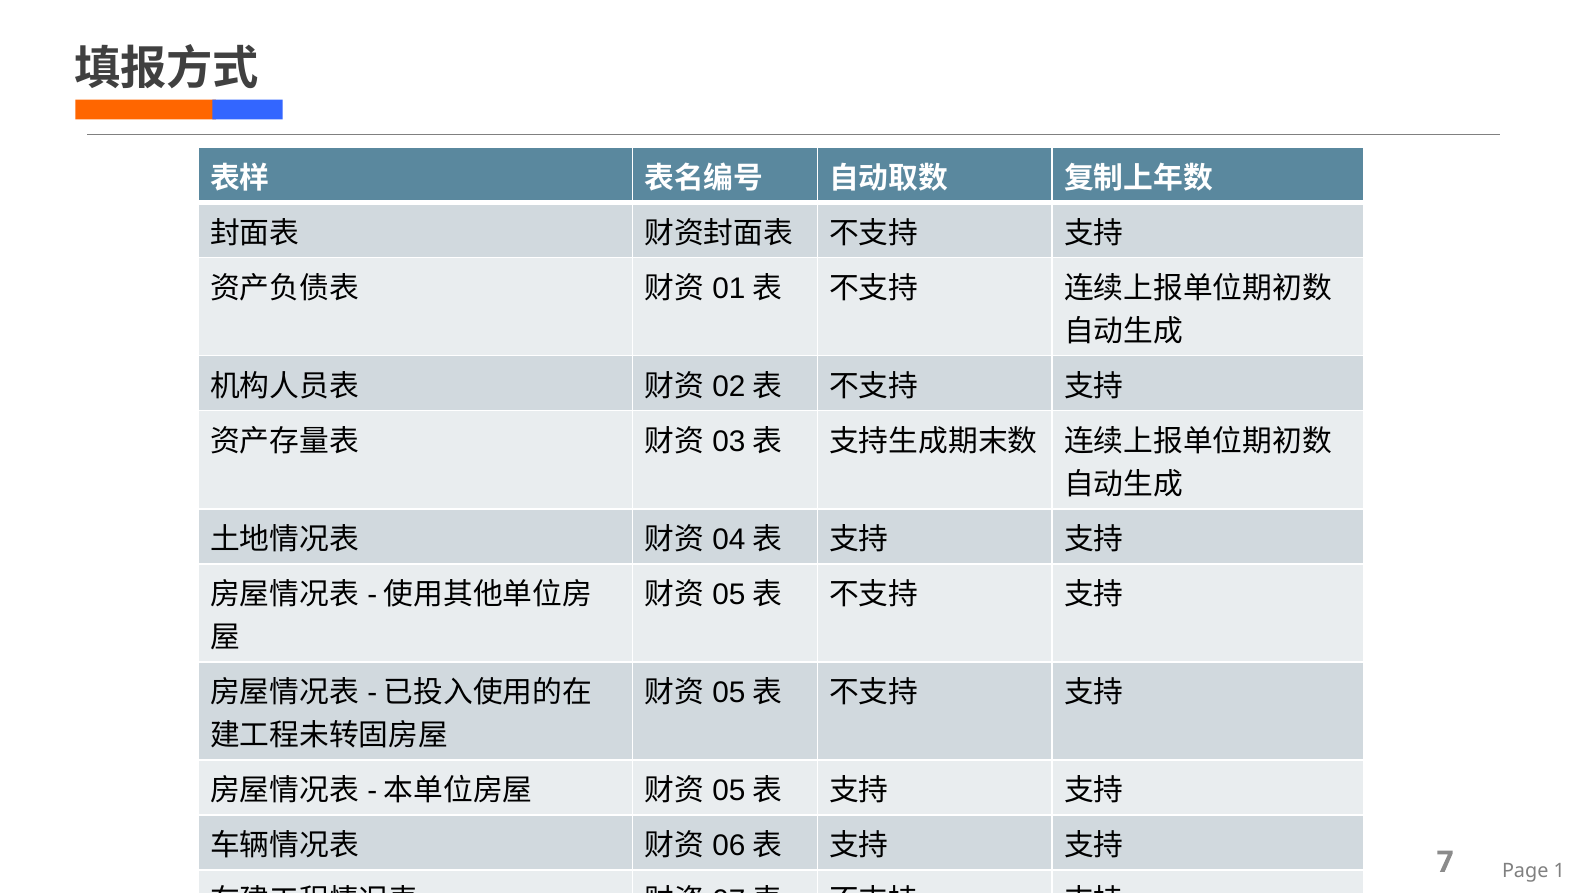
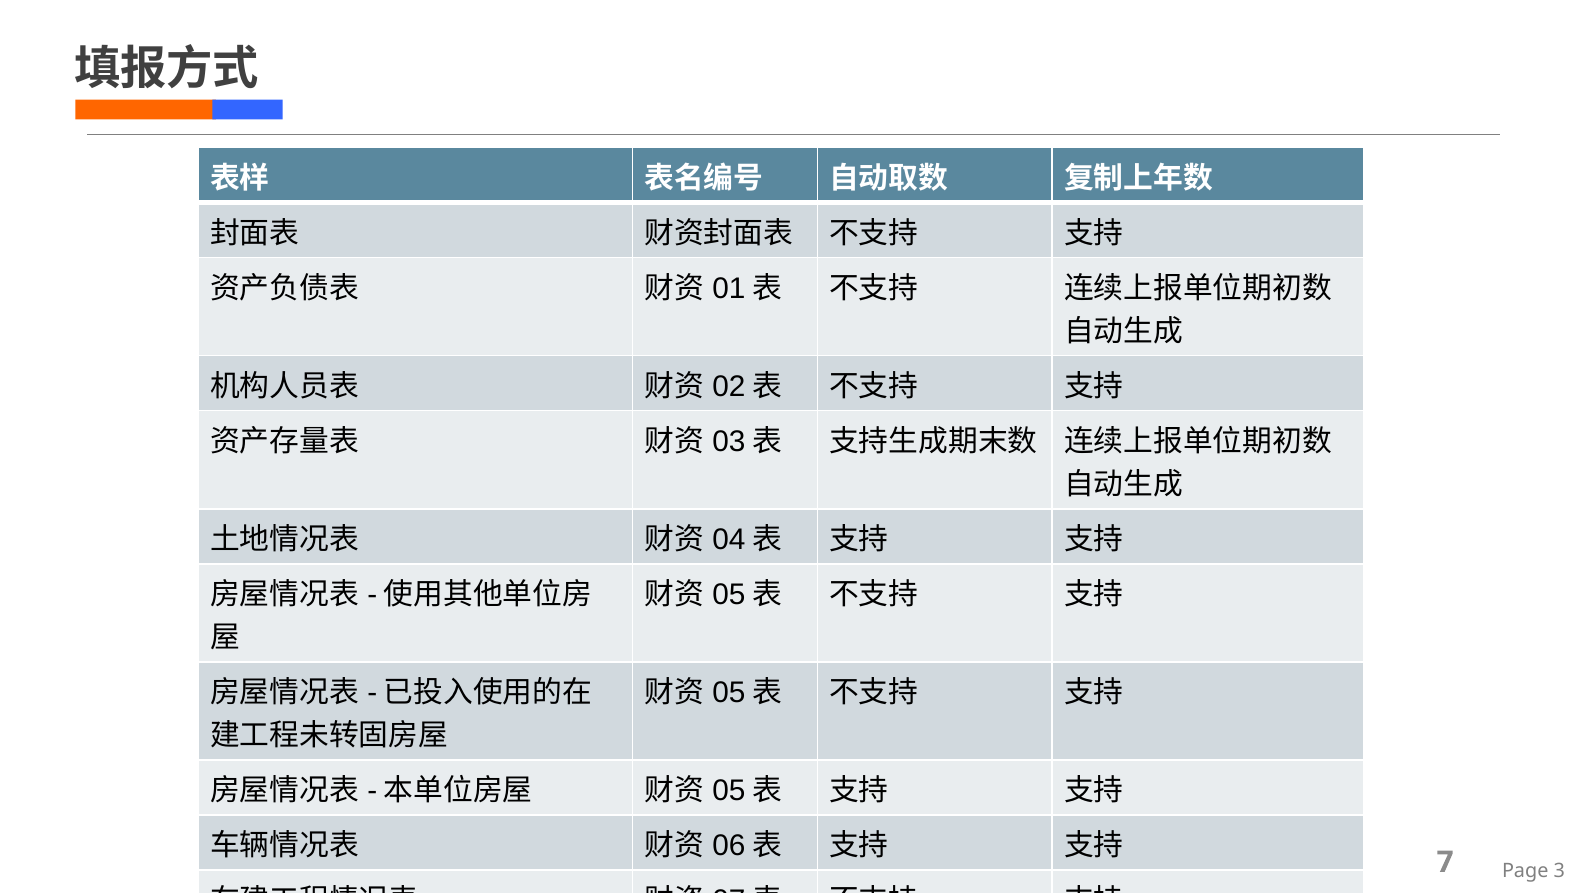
1: 1 -> 3
